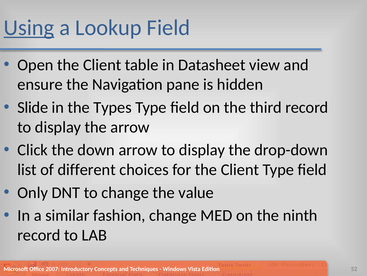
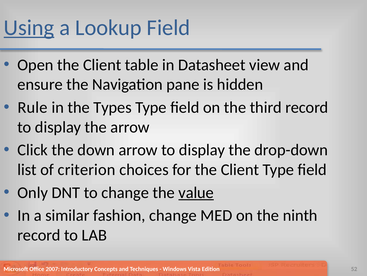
Slide: Slide -> Rule
different: different -> criterion
value underline: none -> present
